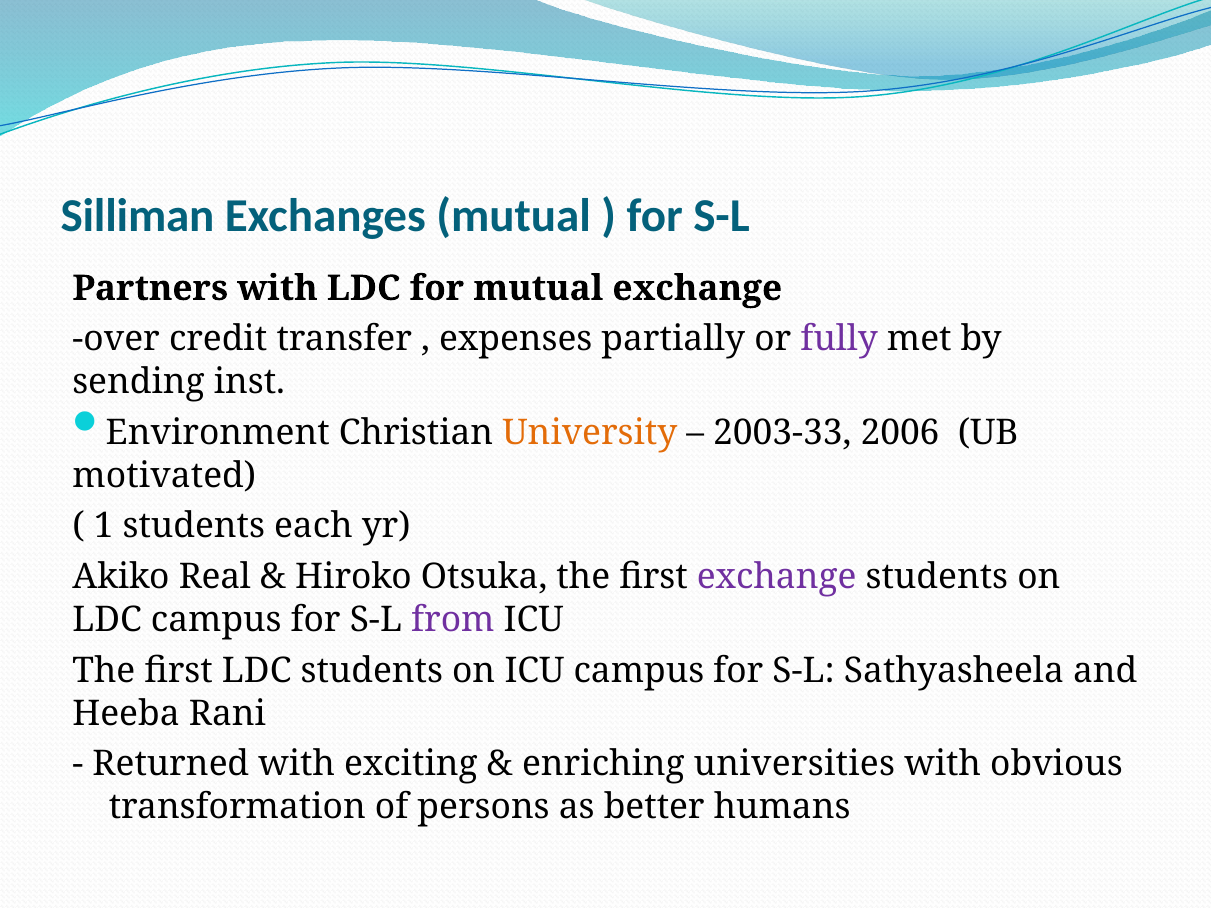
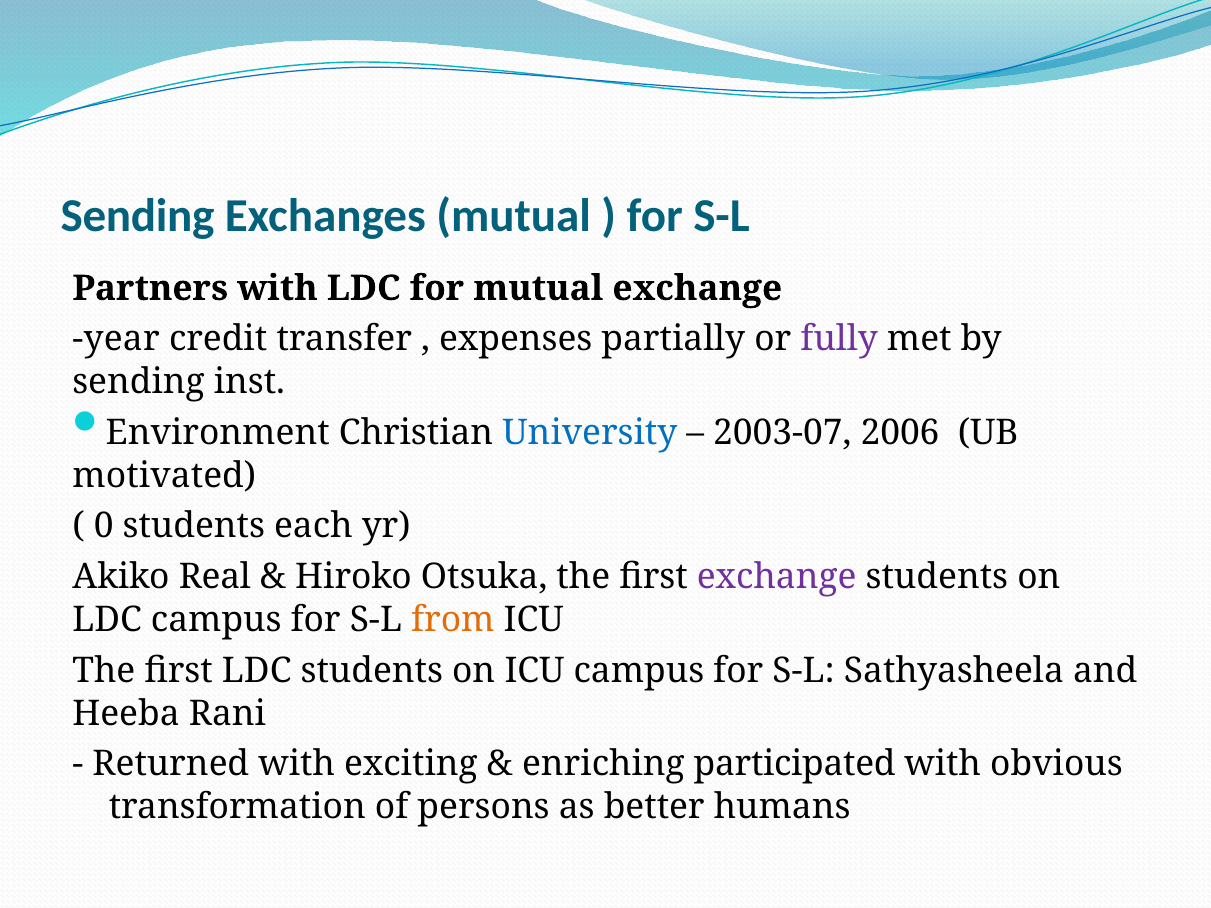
Silliman at (137, 216): Silliman -> Sending
over: over -> year
University colour: orange -> blue
2003-33: 2003-33 -> 2003-07
1: 1 -> 0
from colour: purple -> orange
universities: universities -> participated
